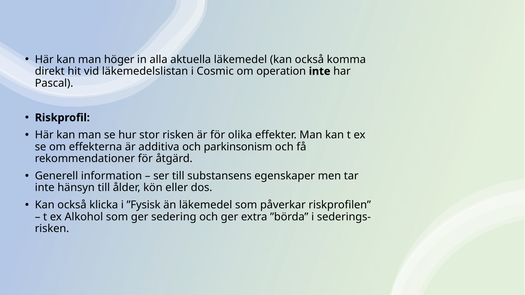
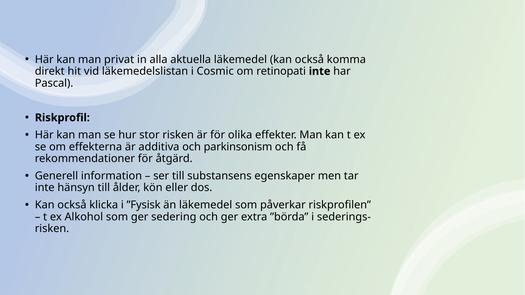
höger: höger -> privat
operation: operation -> retinopati
